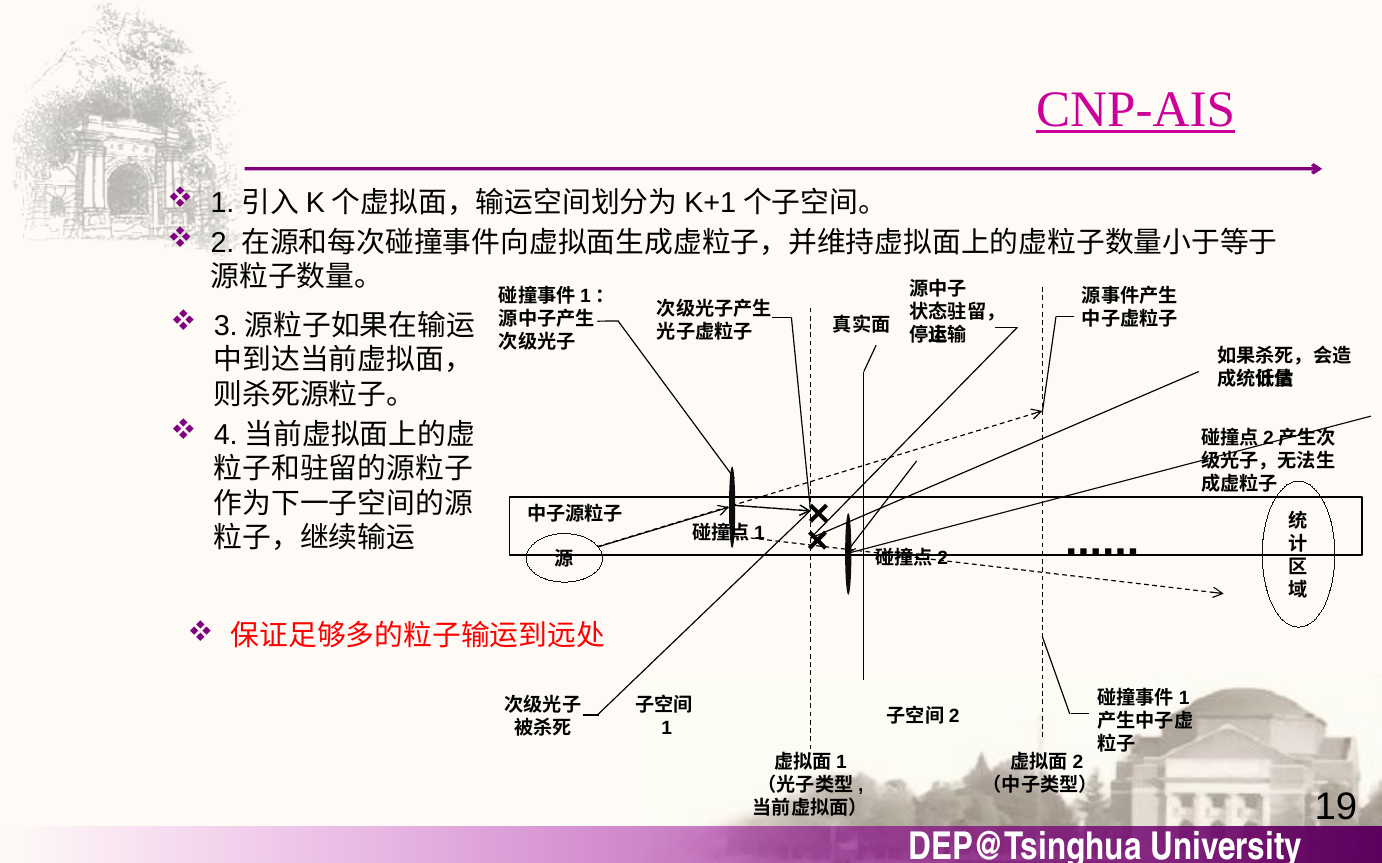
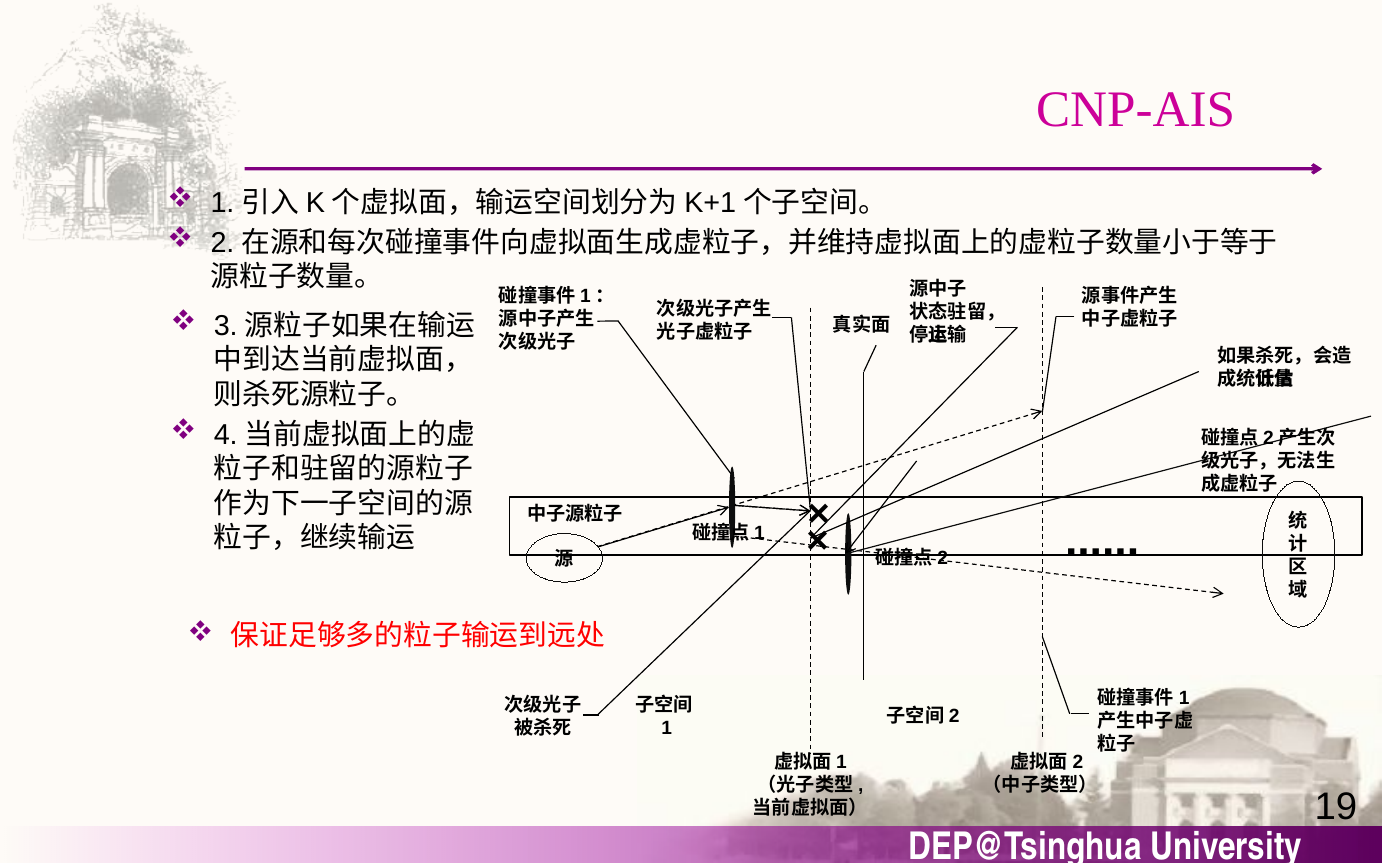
CNP-AIS underline: present -> none
